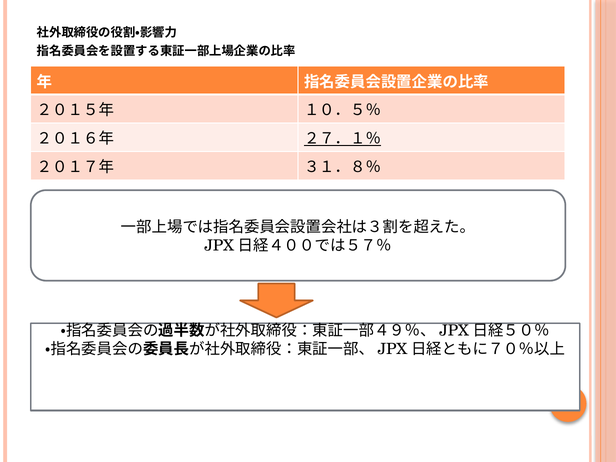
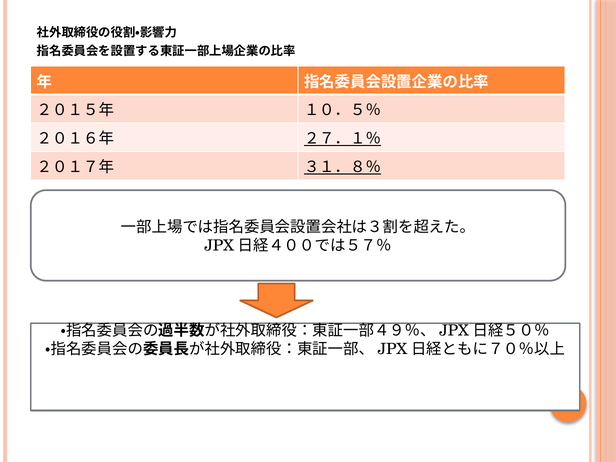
３１．８％ underline: none -> present
